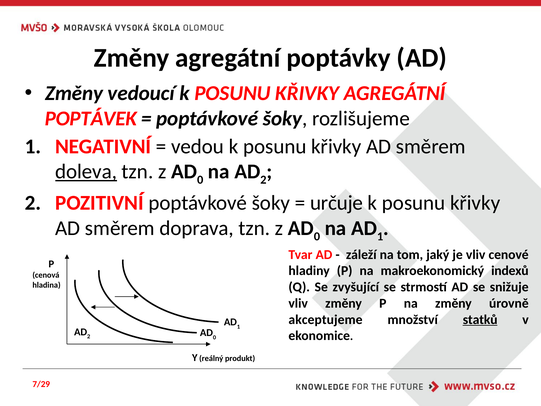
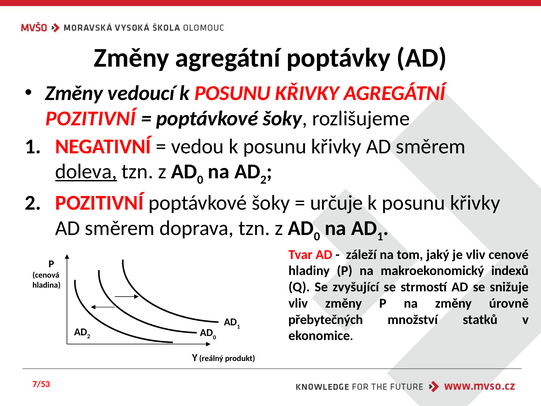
POPTÁVEK at (91, 118): POPTÁVEK -> POZITIVNÍ
akceptujeme: akceptujeme -> přebytečných
statků underline: present -> none
7/29: 7/29 -> 7/53
